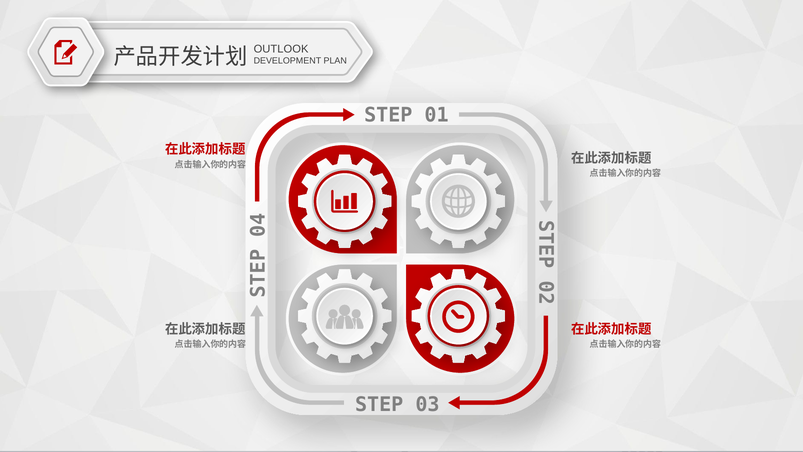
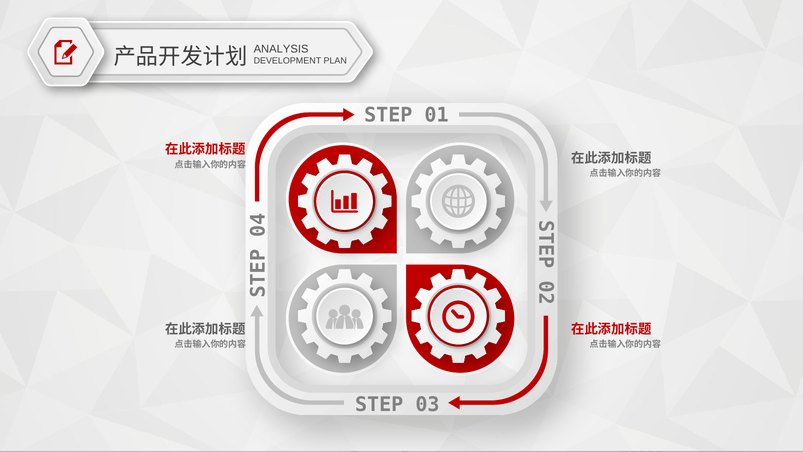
OUTLOOK: OUTLOOK -> ANALYSIS
